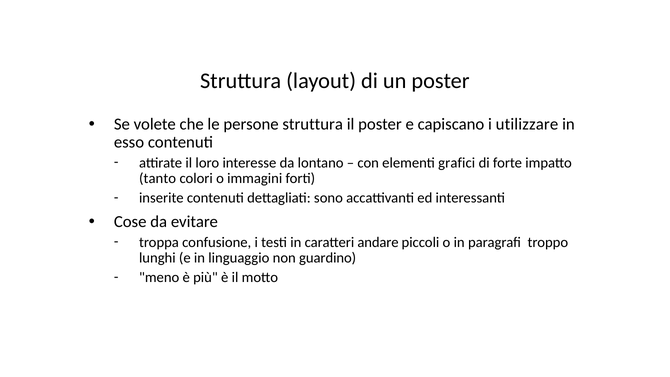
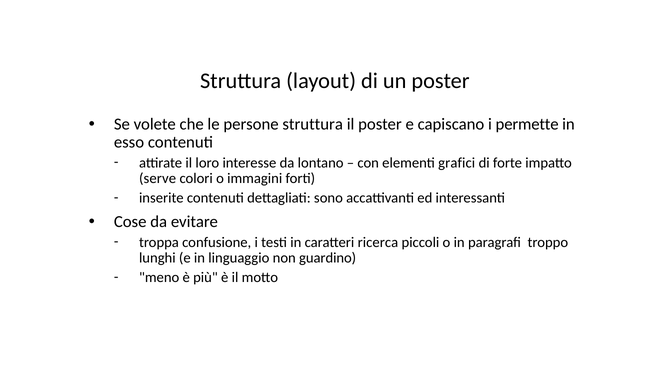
utilizzare: utilizzare -> permette
tanto: tanto -> serve
andare: andare -> ricerca
